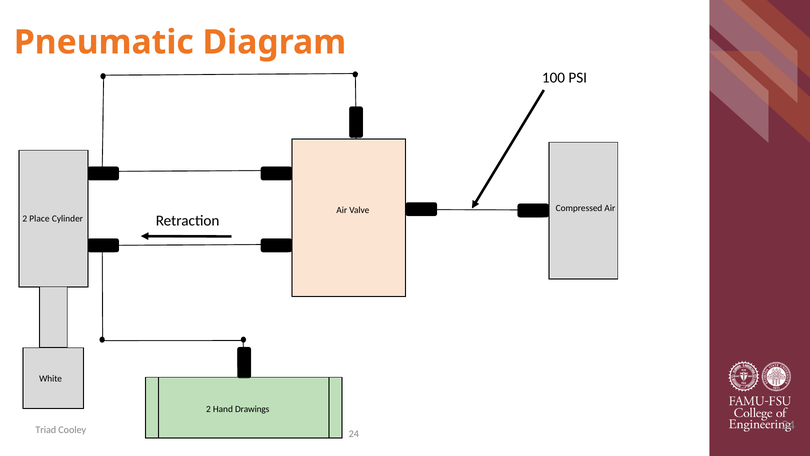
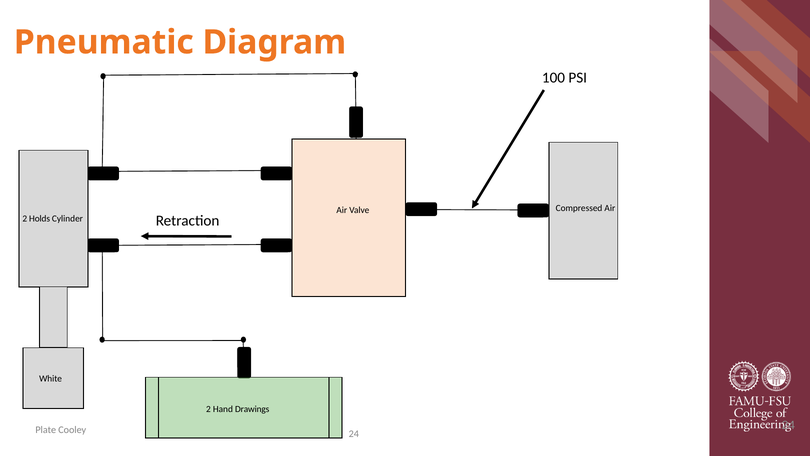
Place: Place -> Holds
Triad: Triad -> Plate
